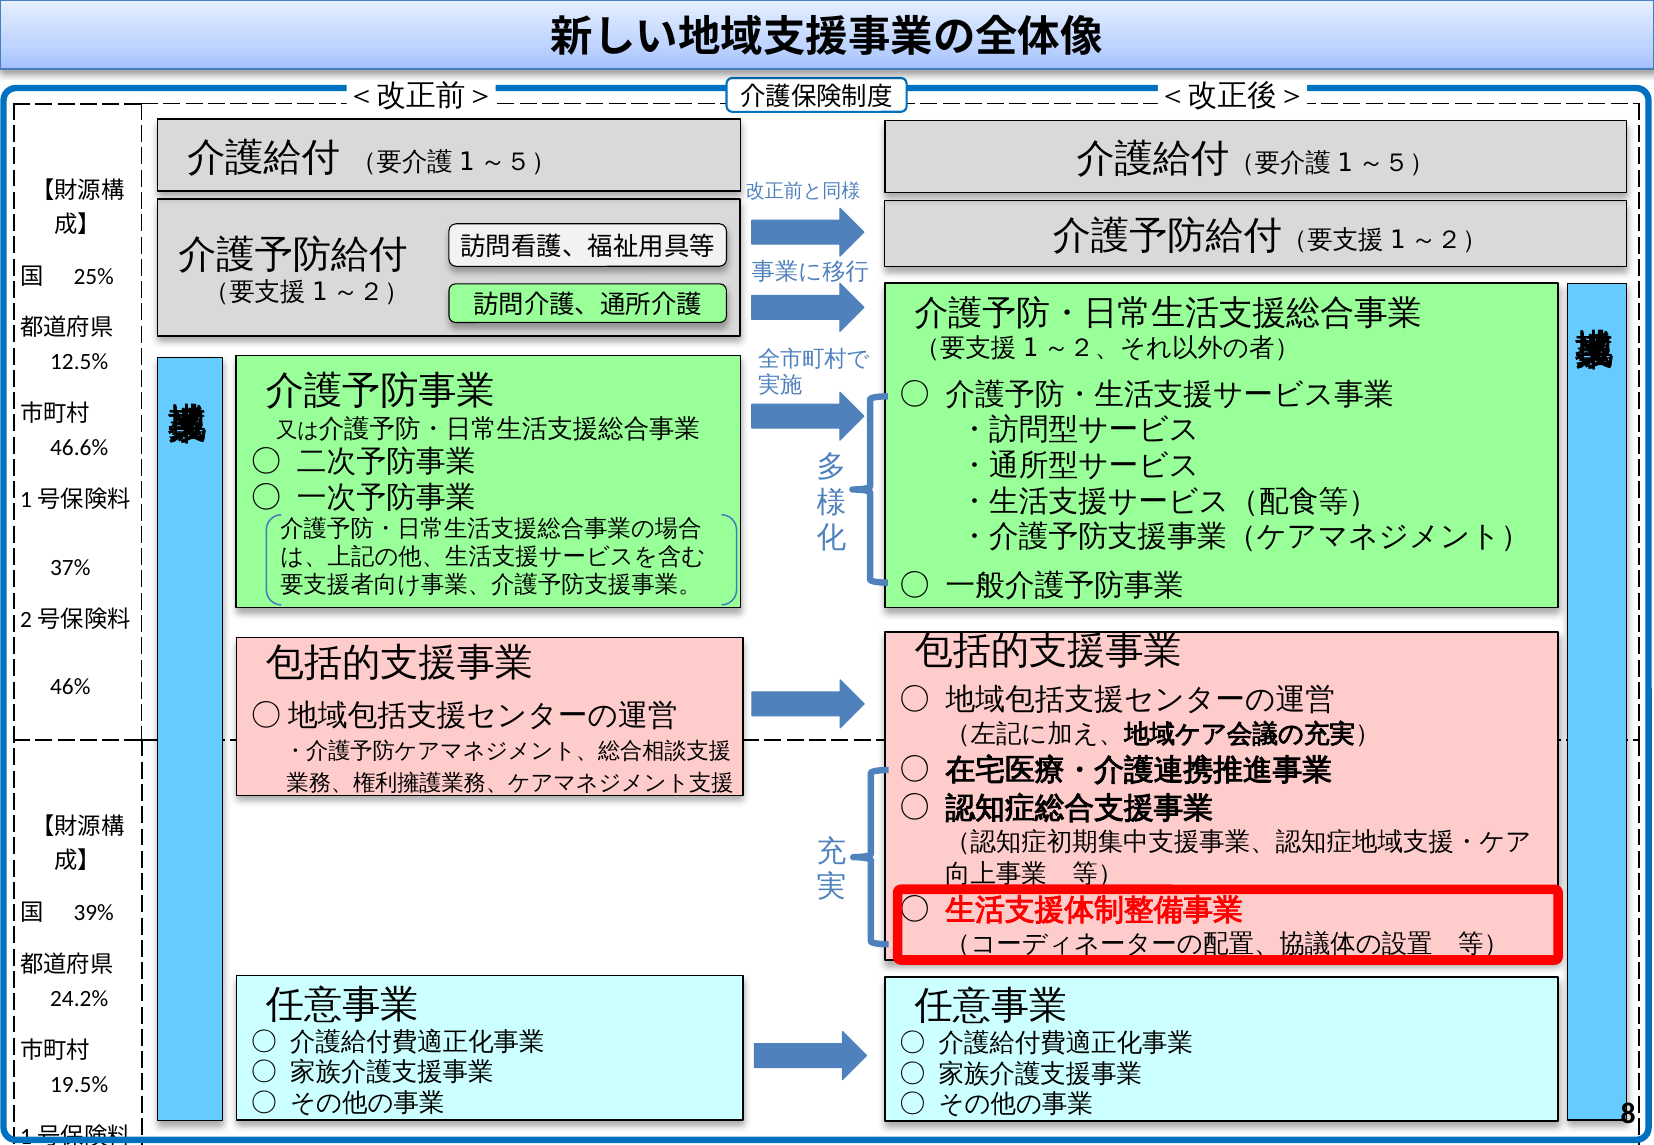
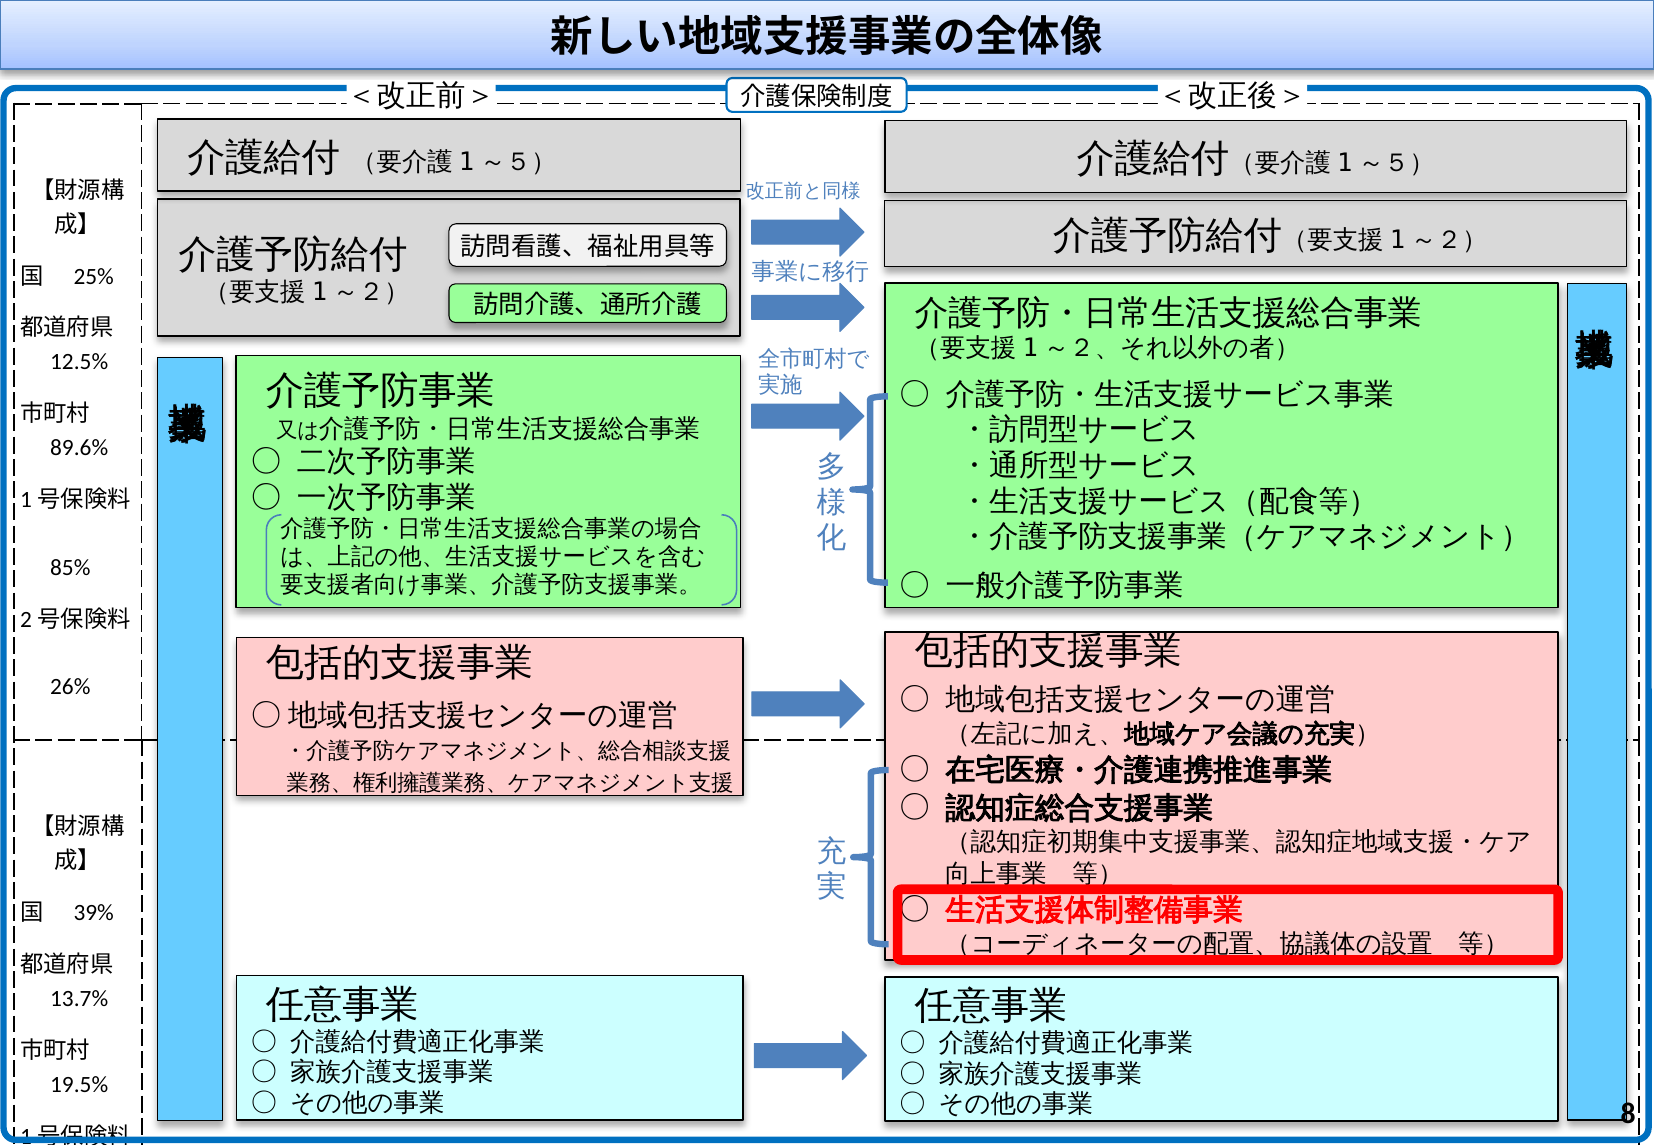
46.6%: 46.6% -> 89.6%
37%: 37% -> 85%
46%: 46% -> 26%
24.2%: 24.2% -> 13.7%
